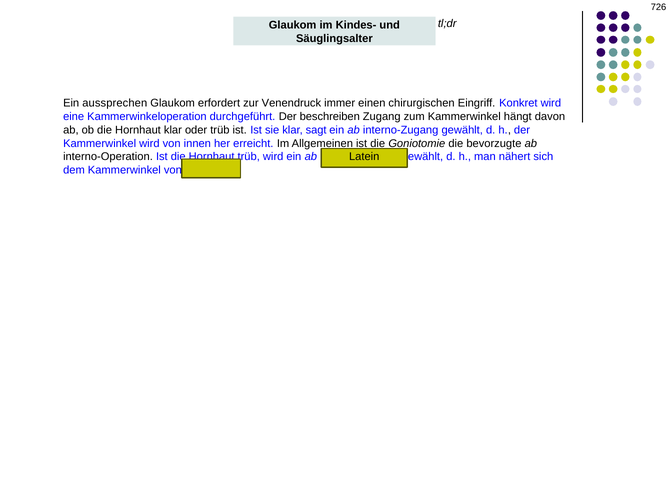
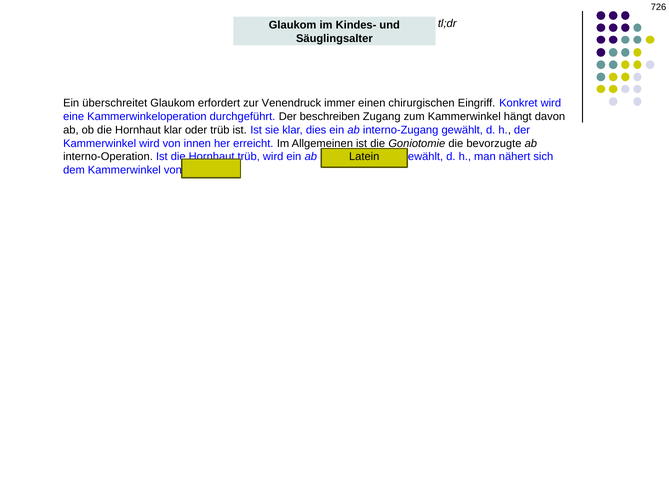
aussprechen: aussprechen -> überschreitet
sagt: sagt -> dies
